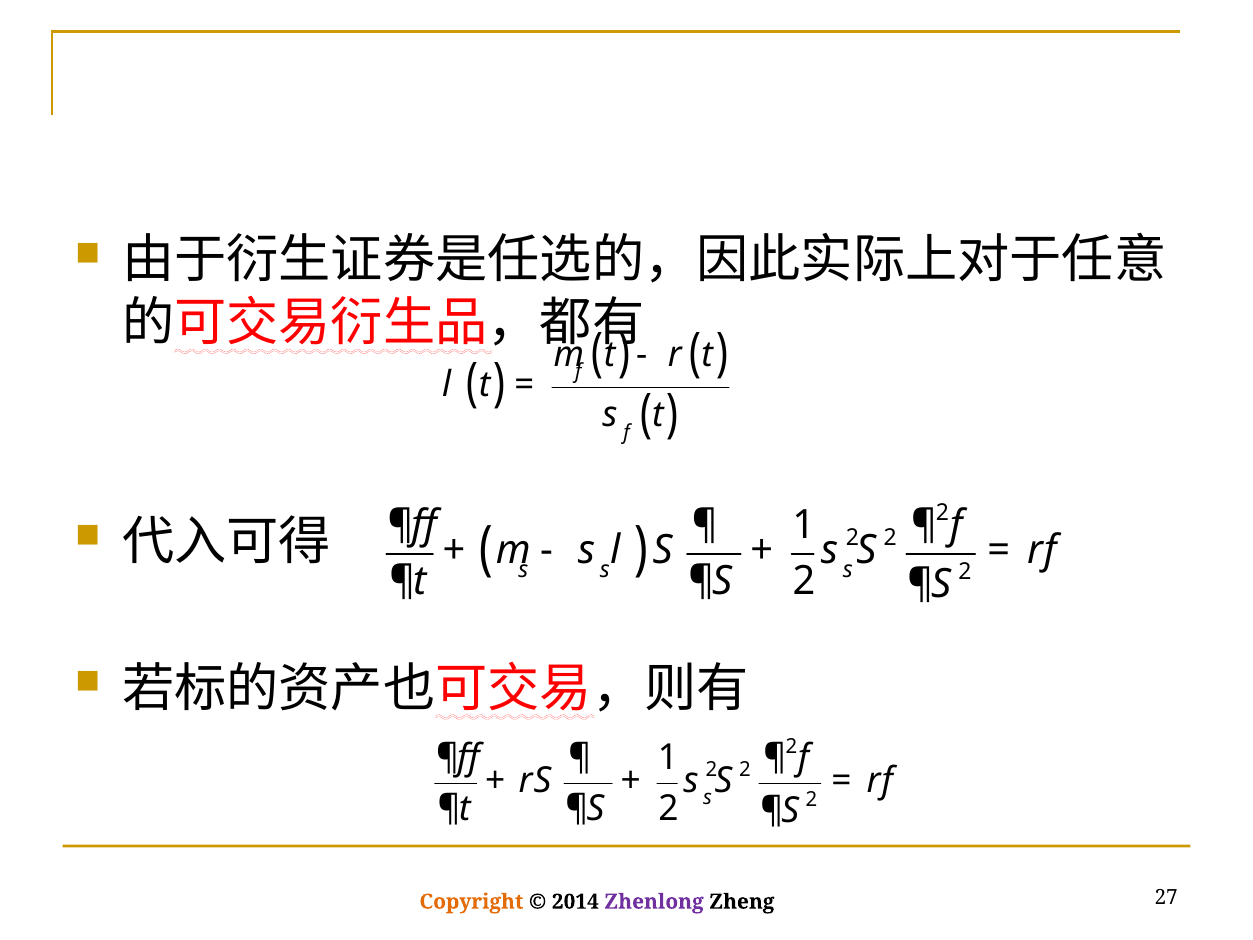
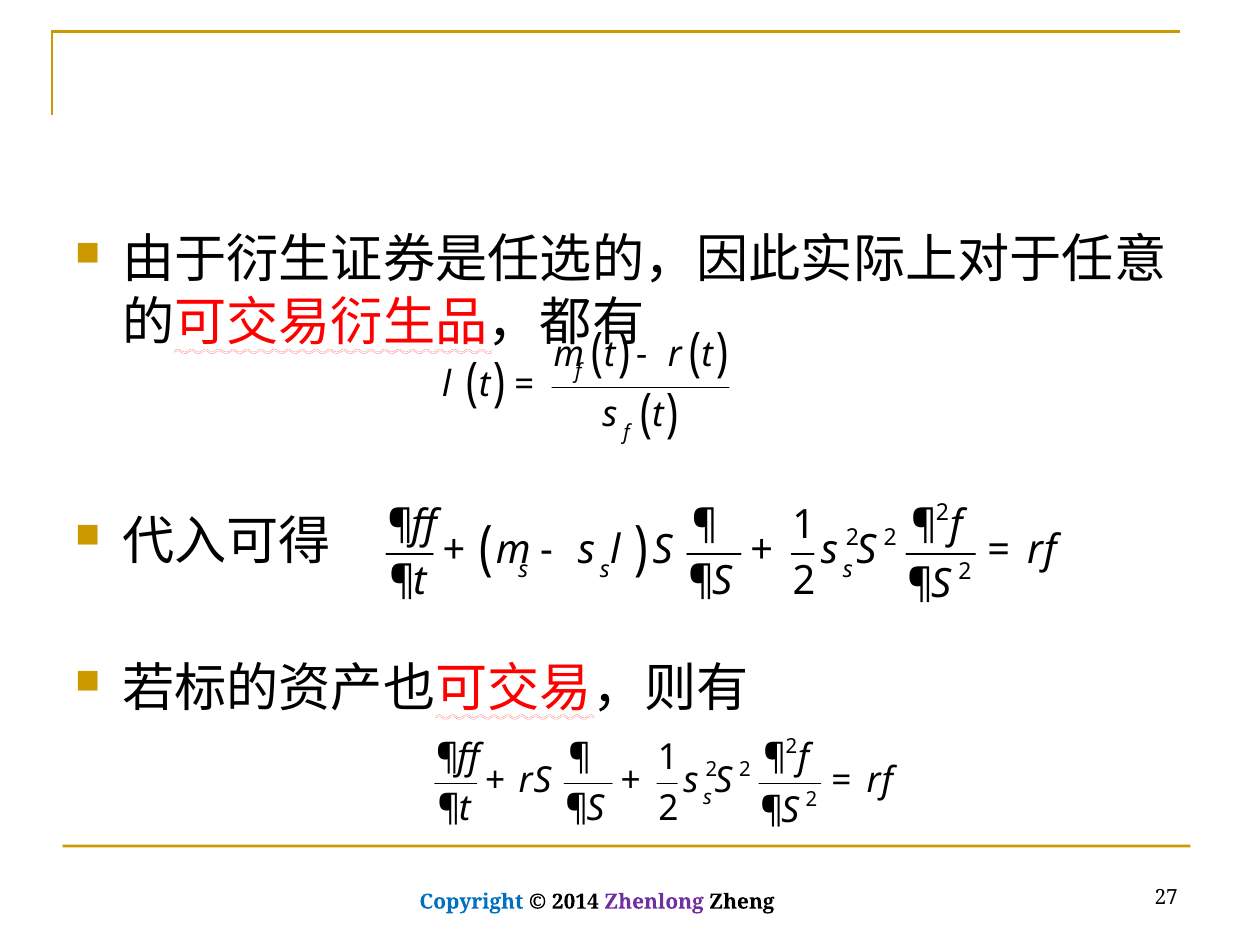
Copyright colour: orange -> blue
